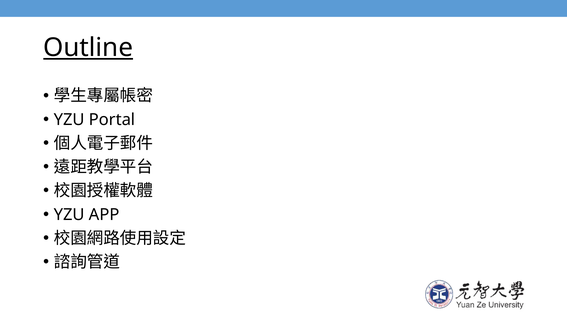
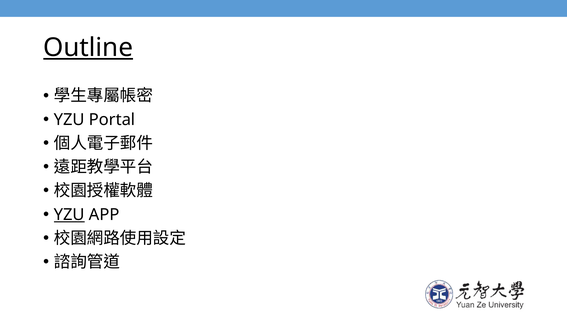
YZU at (69, 215) underline: none -> present
